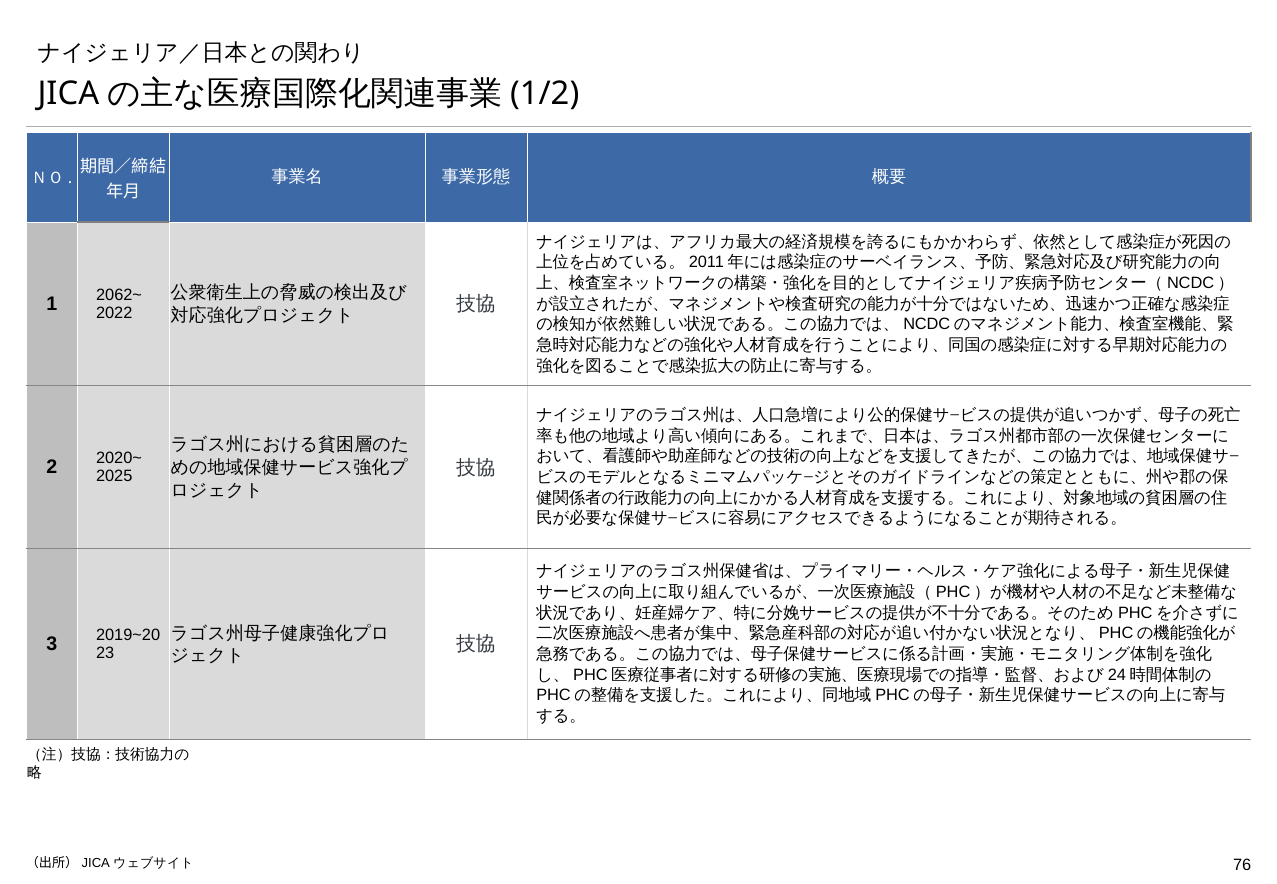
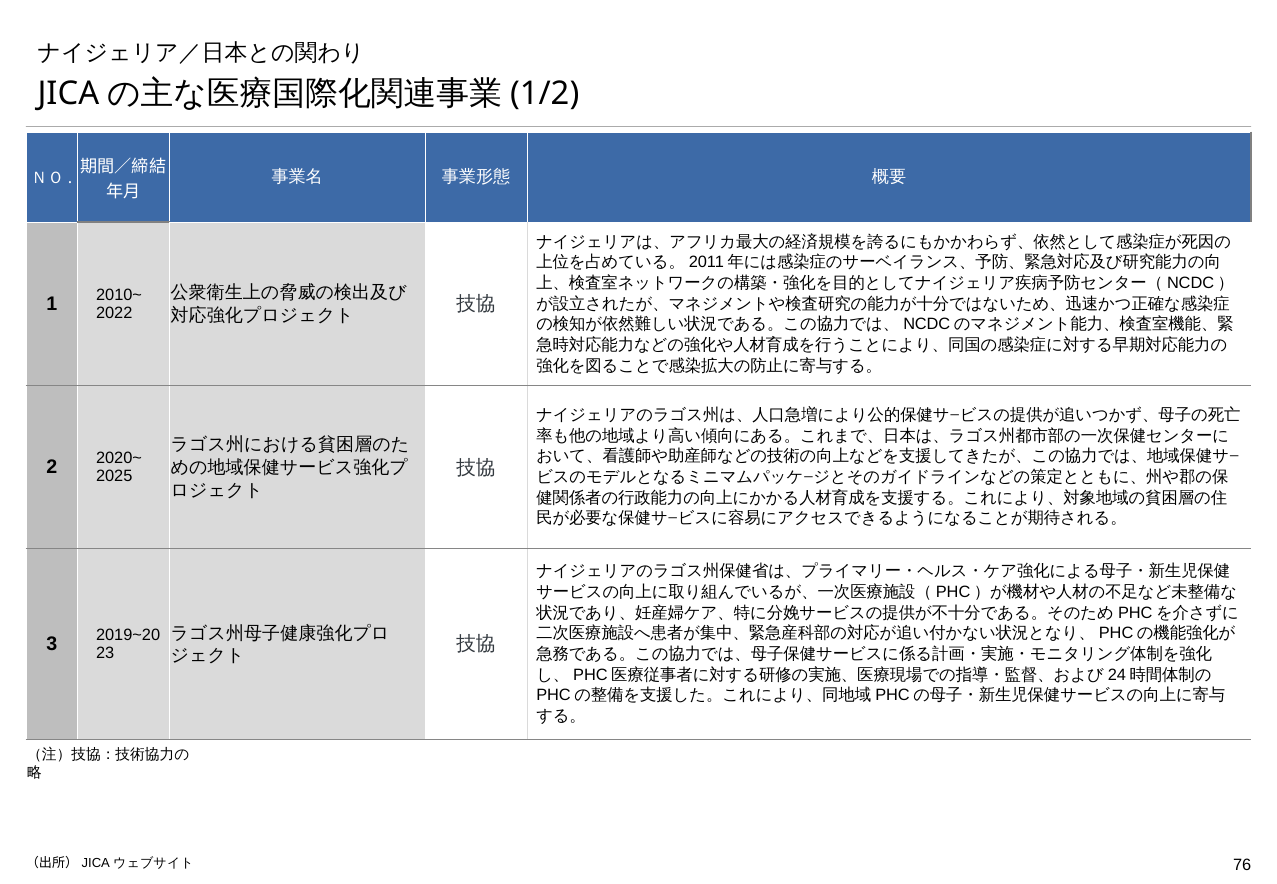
2062~: 2062~ -> 2010~
